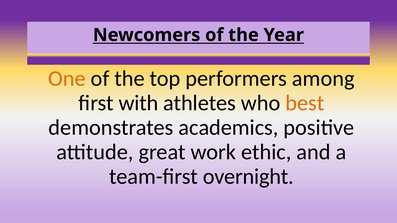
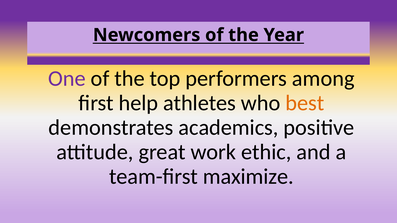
One colour: orange -> purple
with: with -> help
overnight: overnight -> maximize
